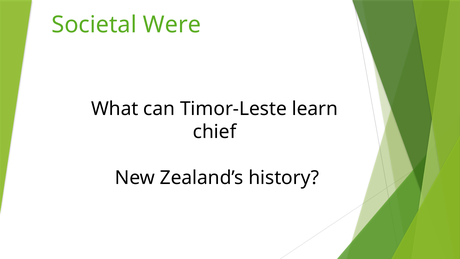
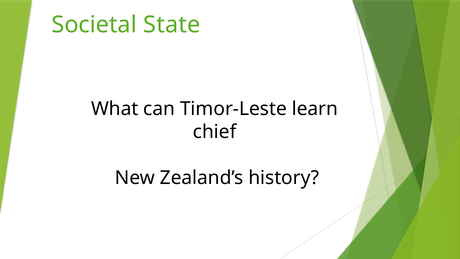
Were: Were -> State
